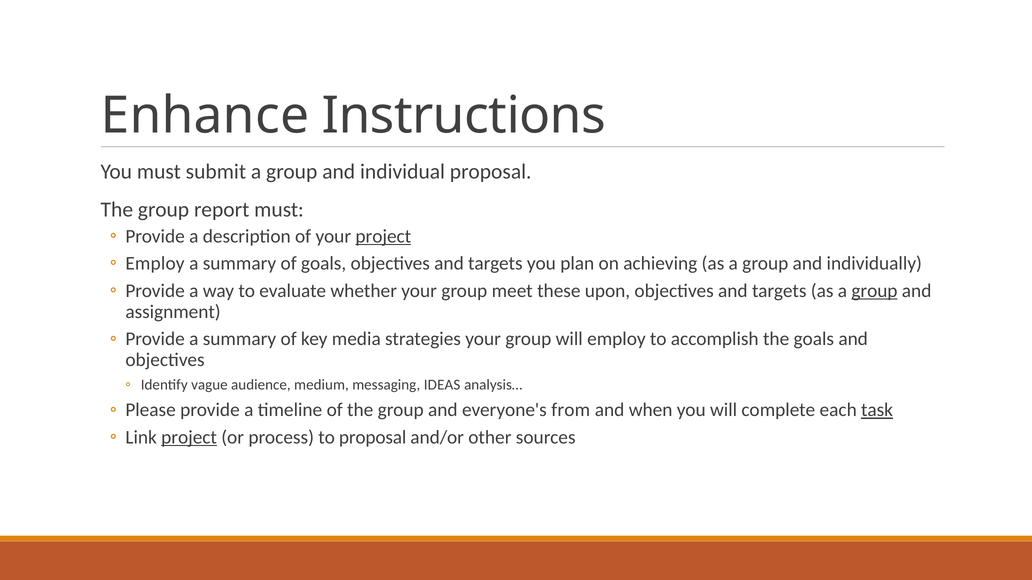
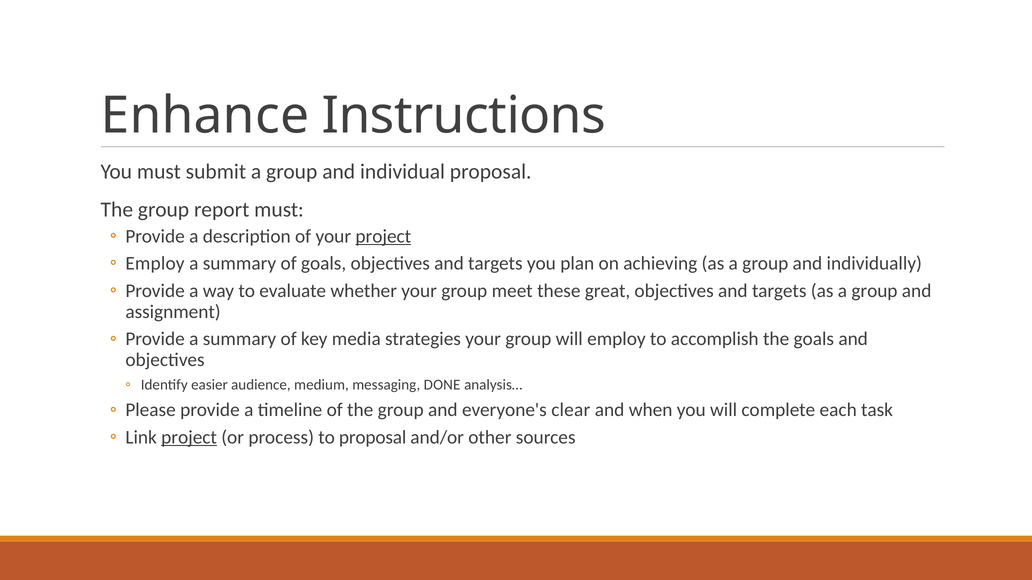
upon: upon -> great
group at (874, 291) underline: present -> none
vague: vague -> easier
IDEAS: IDEAS -> DONE
from: from -> clear
task underline: present -> none
